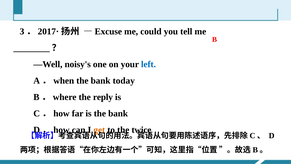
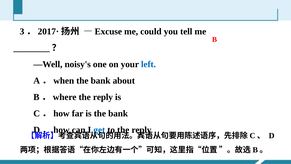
today: today -> about
get colour: orange -> blue
to the twice: twice -> reply
